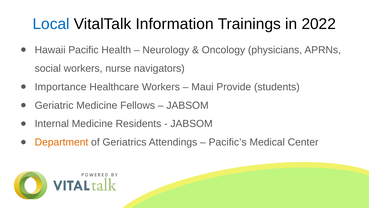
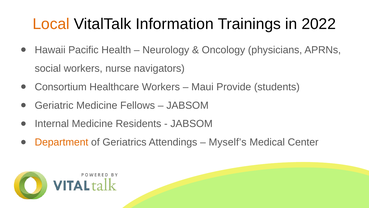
Local colour: blue -> orange
Importance: Importance -> Consortium
Pacific’s: Pacific’s -> Myself’s
